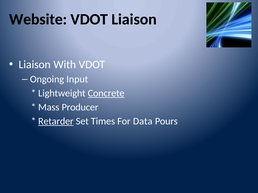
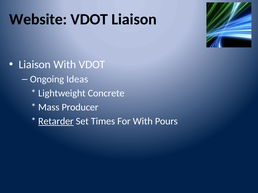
Input: Input -> Ideas
Concrete underline: present -> none
For Data: Data -> With
